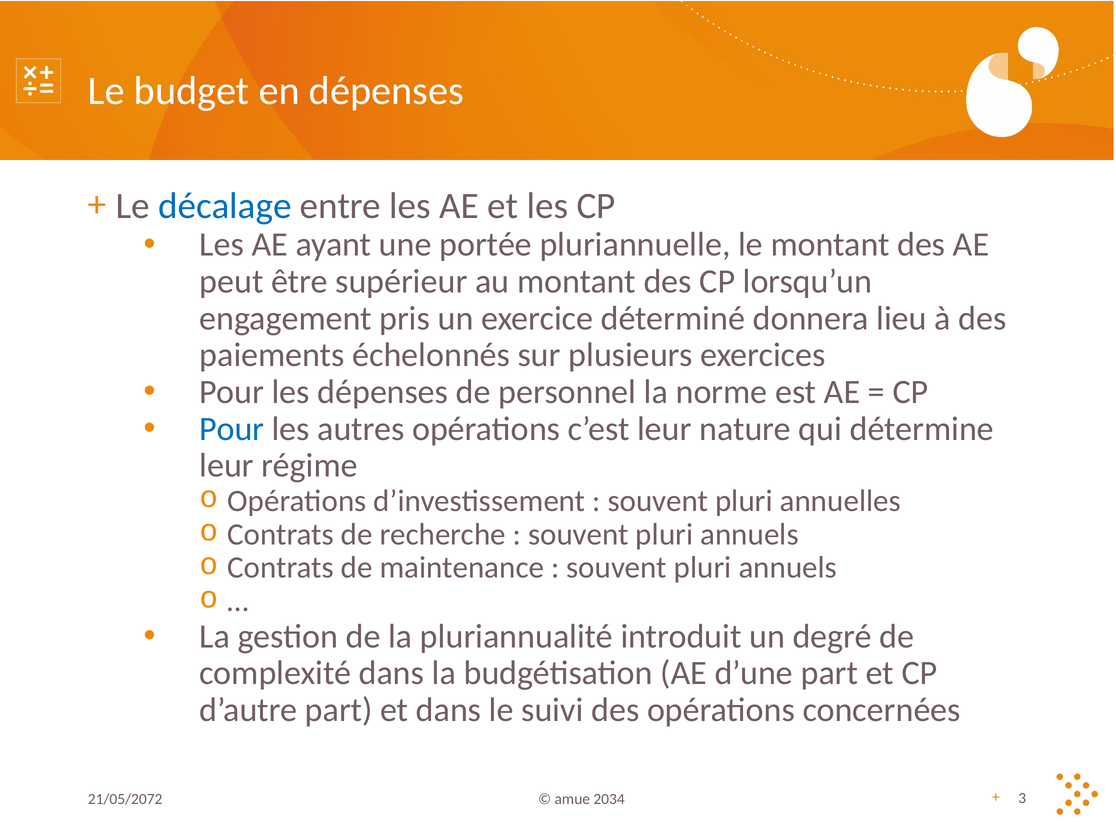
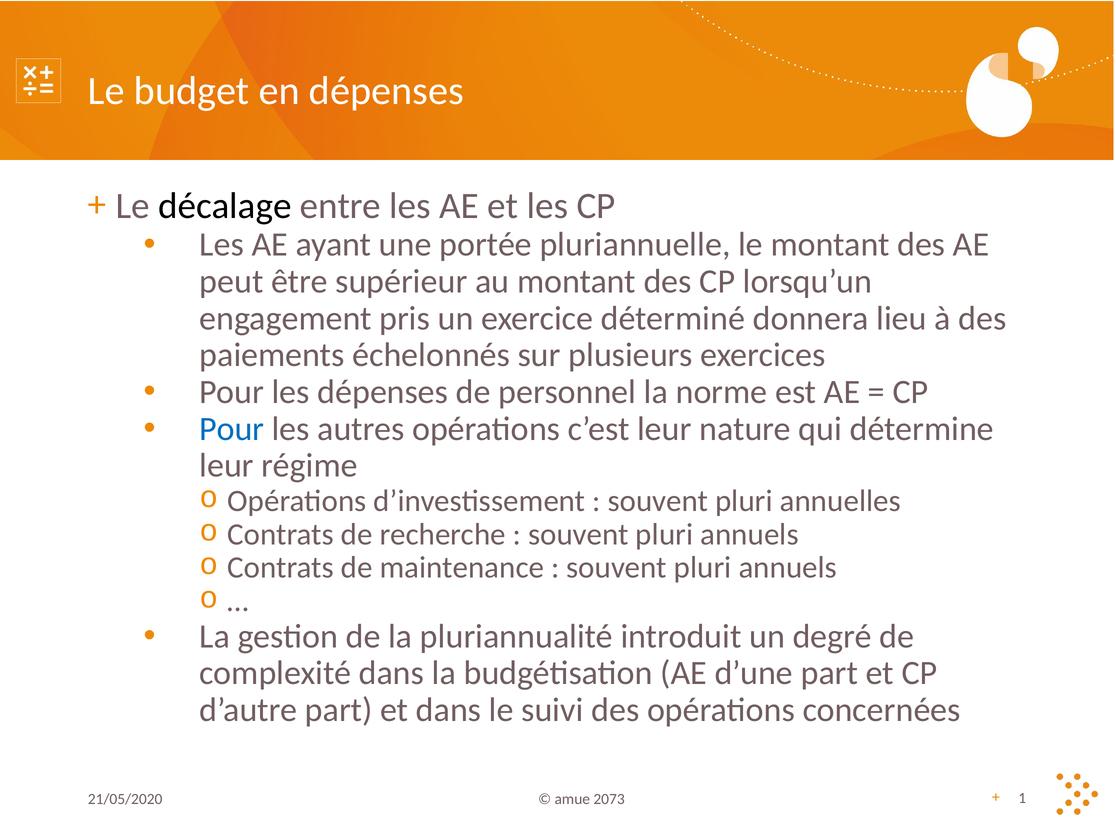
décalage colour: blue -> black
21/05/2072: 21/05/2072 -> 21/05/2020
2034: 2034 -> 2073
3: 3 -> 1
